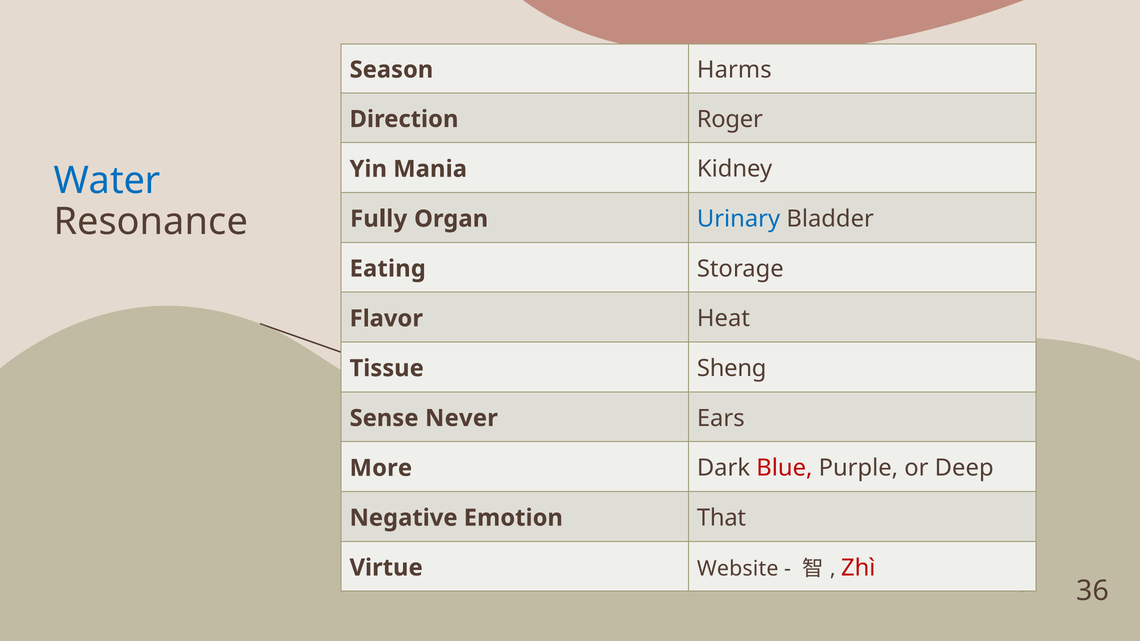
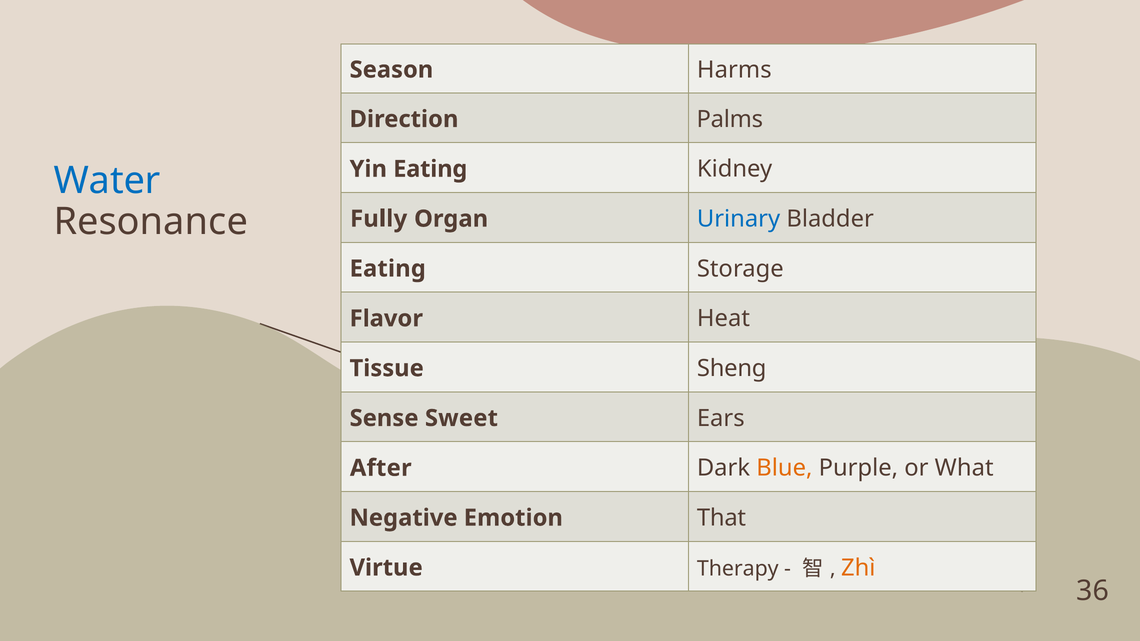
Roger: Roger -> Palms
Yin Mania: Mania -> Eating
Never: Never -> Sweet
More: More -> After
Blue colour: red -> orange
Deep: Deep -> What
Website: Website -> Therapy
Zhì colour: red -> orange
